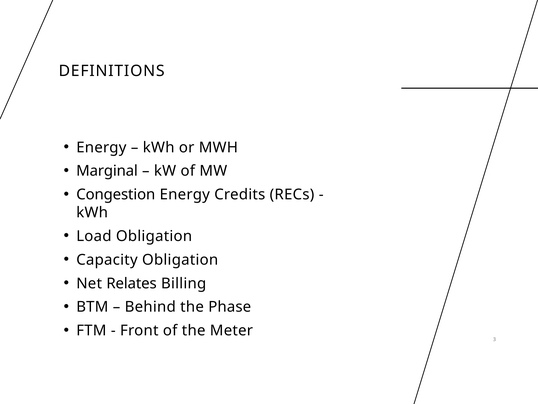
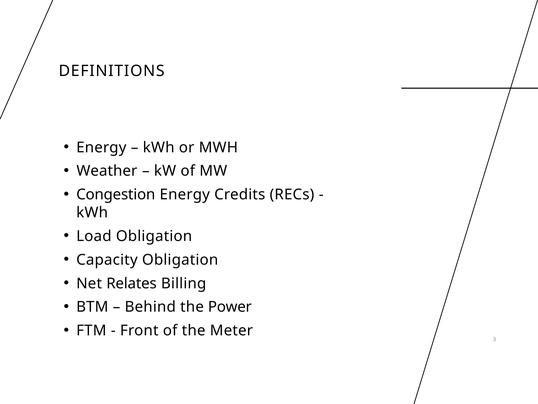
Marginal: Marginal -> Weather
Phase: Phase -> Power
